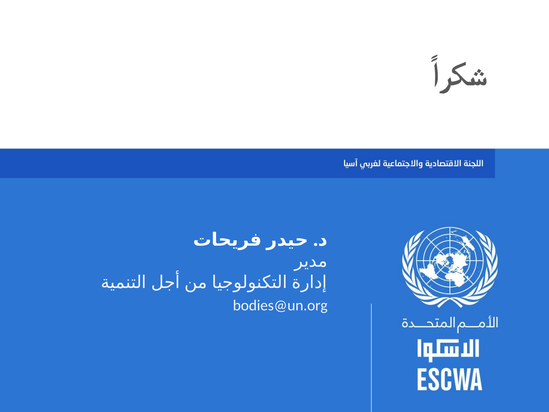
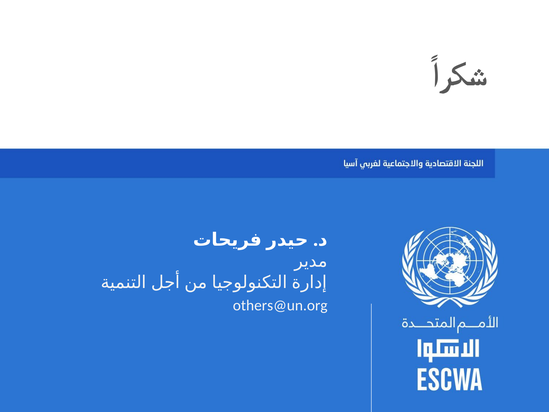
bodies@un.org: bodies@un.org -> others@un.org
